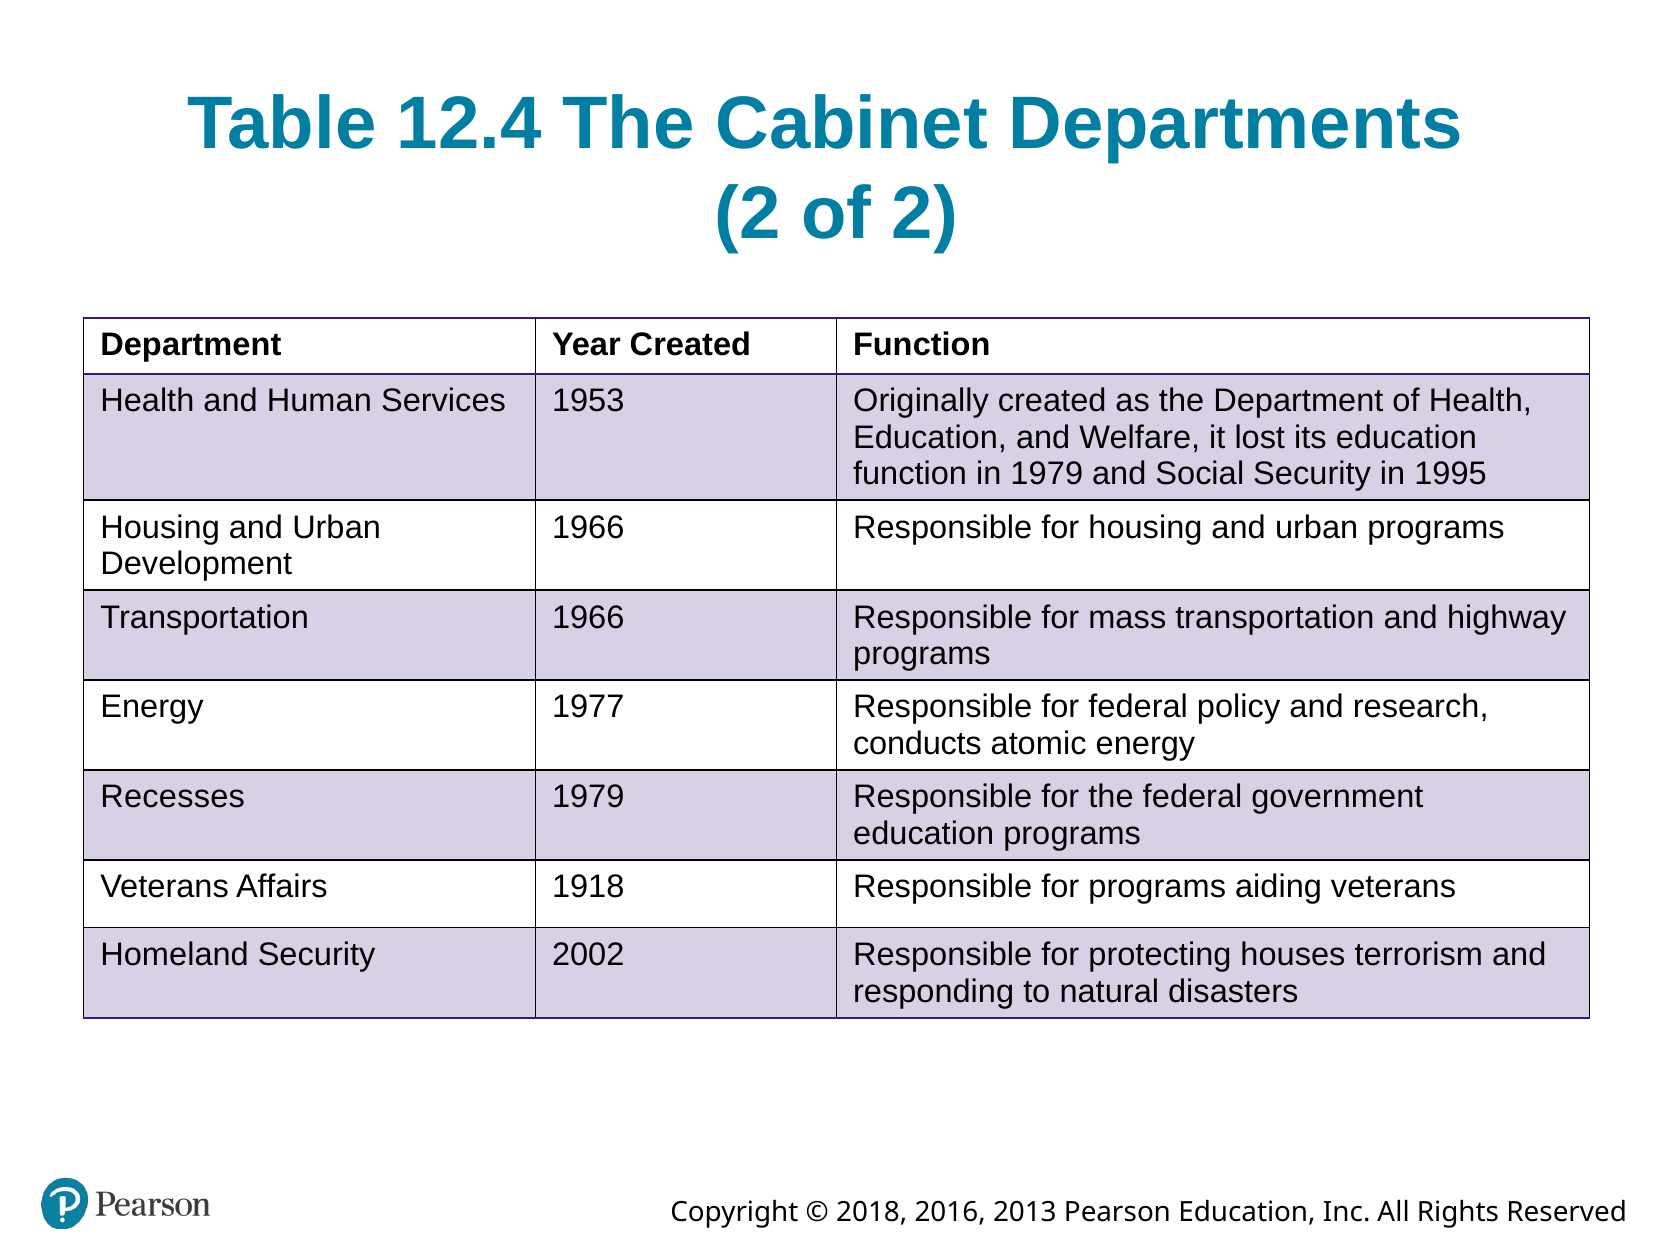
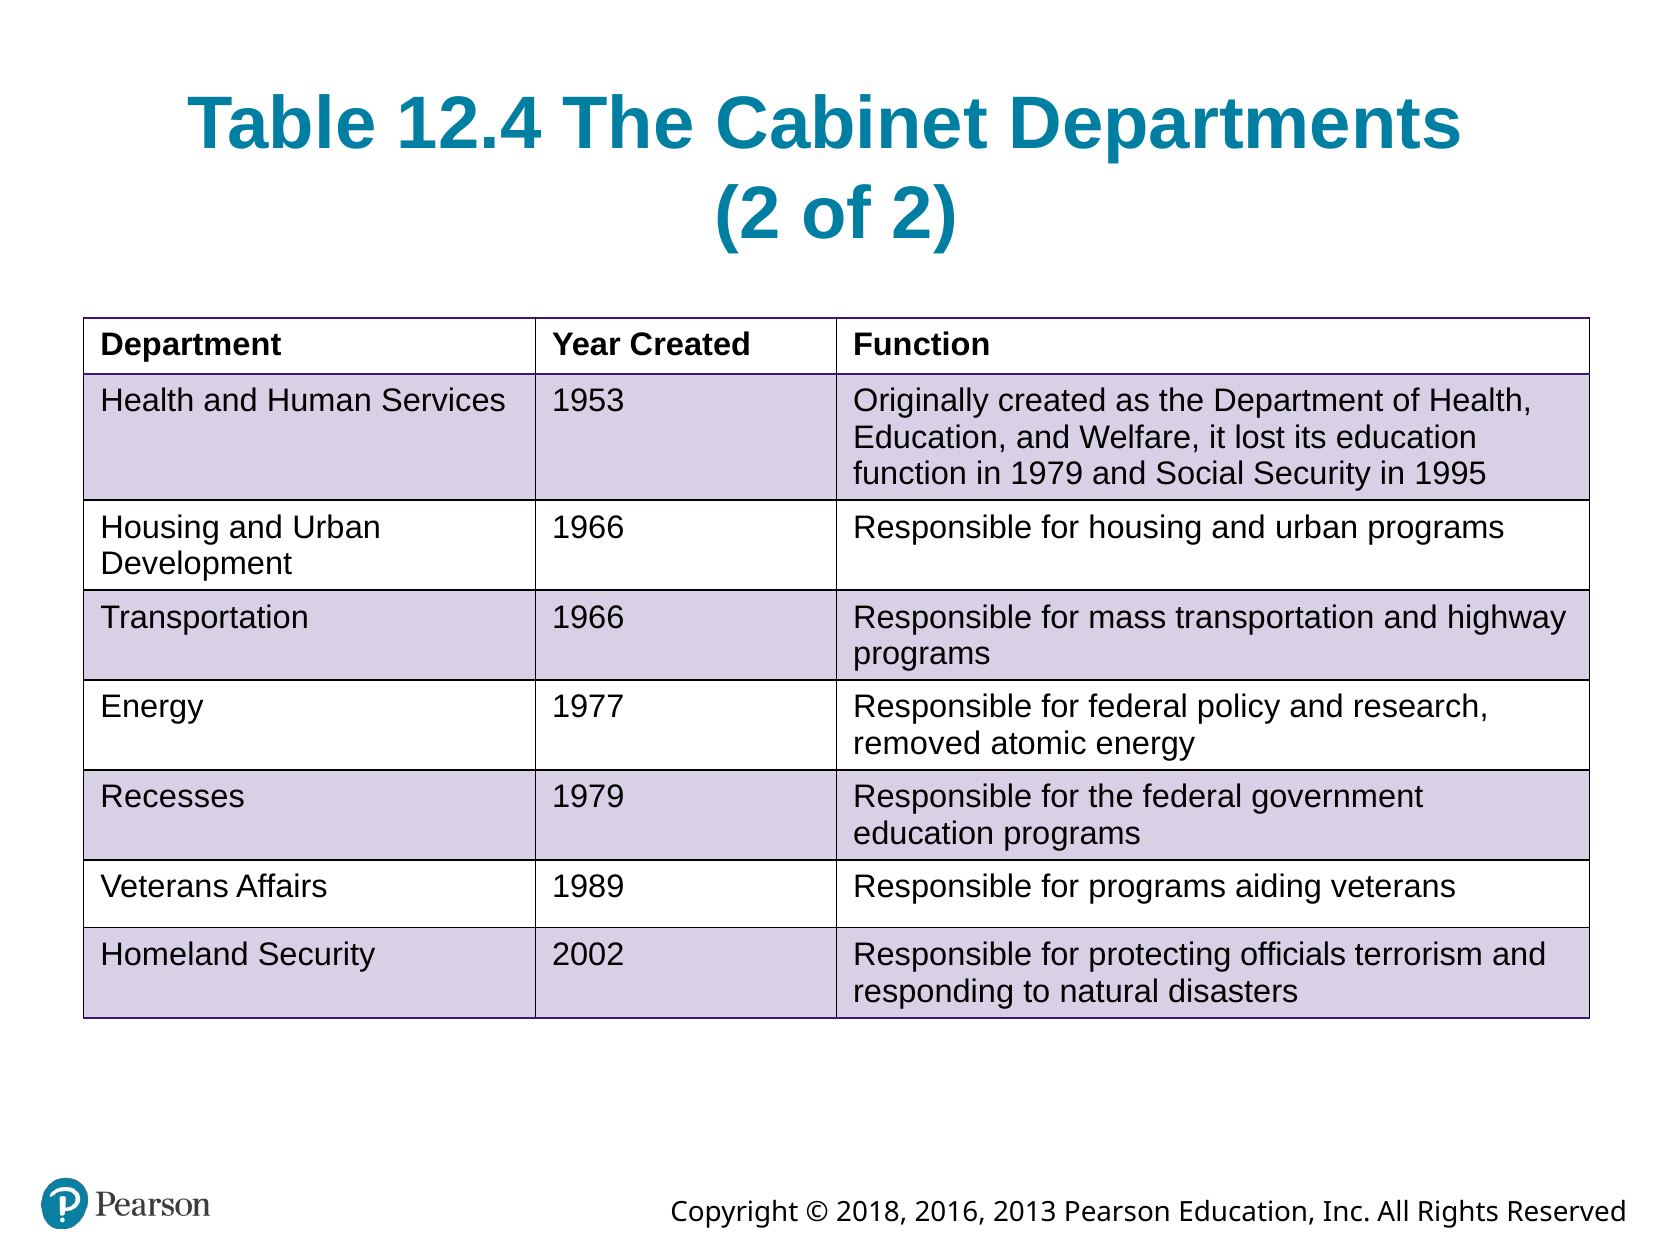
conducts: conducts -> removed
1918: 1918 -> 1989
houses: houses -> officials
